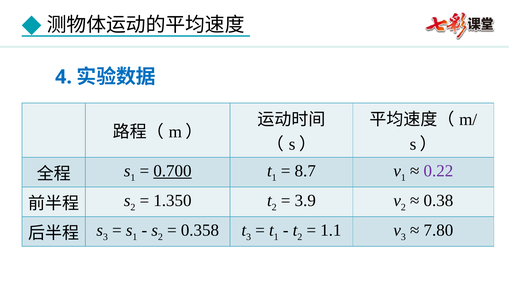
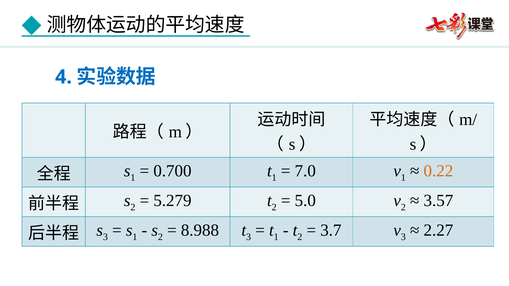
0.700 underline: present -> none
8.7: 8.7 -> 7.0
0.22 colour: purple -> orange
1.350: 1.350 -> 5.279
3.9: 3.9 -> 5.0
0.38: 0.38 -> 3.57
0.358: 0.358 -> 8.988
1.1: 1.1 -> 3.7
7.80: 7.80 -> 2.27
